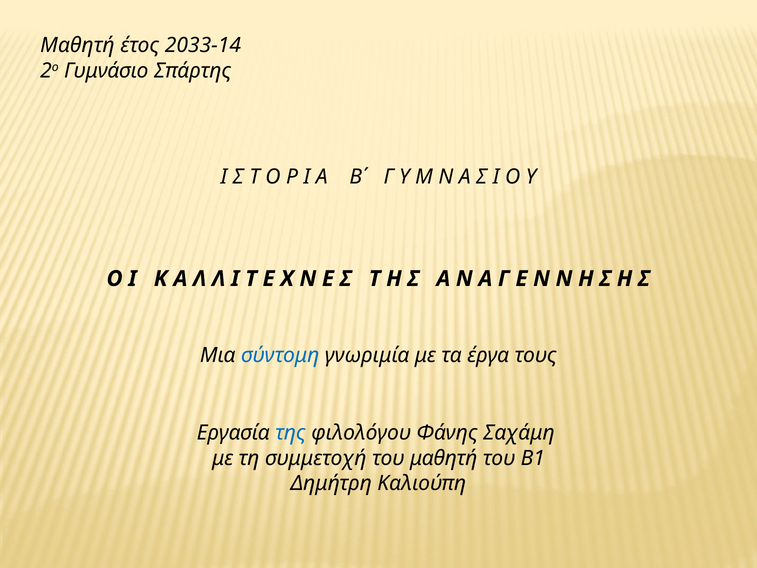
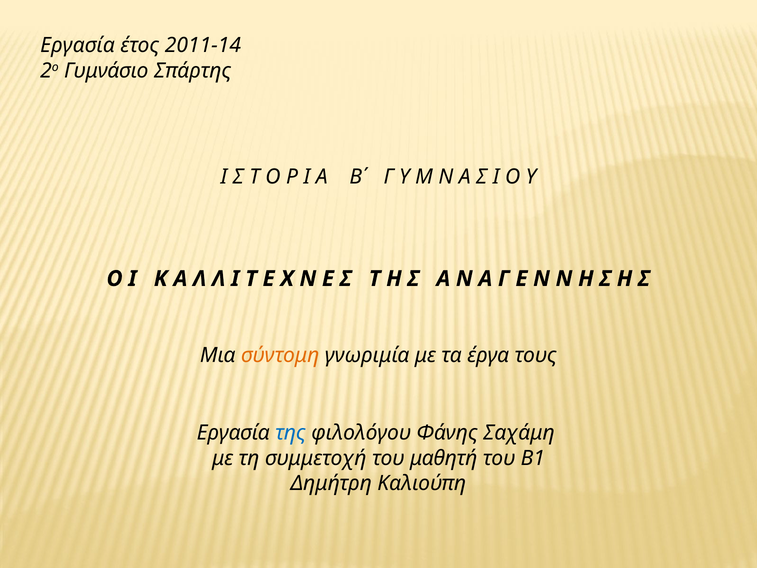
Μαθητή at (77, 45): Μαθητή -> Εργασία
2033-14: 2033-14 -> 2011-14
σύντομη colour: blue -> orange
